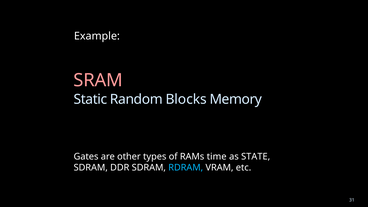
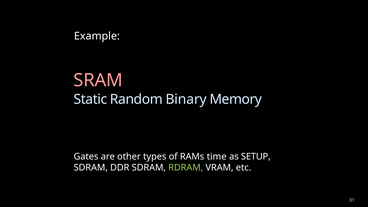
Blocks: Blocks -> Binary
STATE: STATE -> SETUP
RDRAM colour: light blue -> light green
